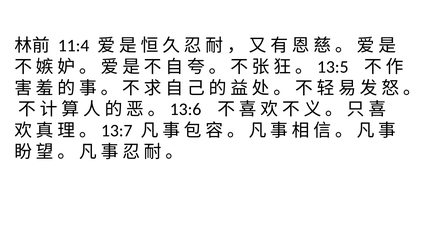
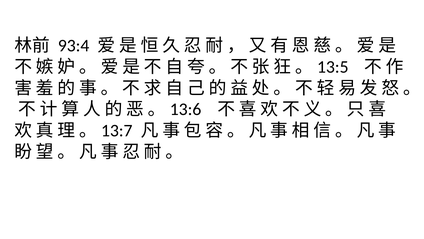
11:4: 11:4 -> 93:4
